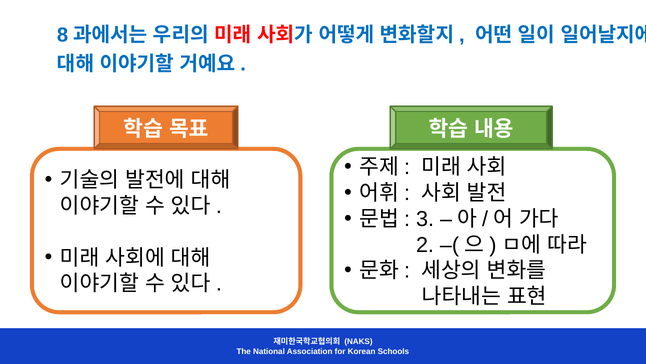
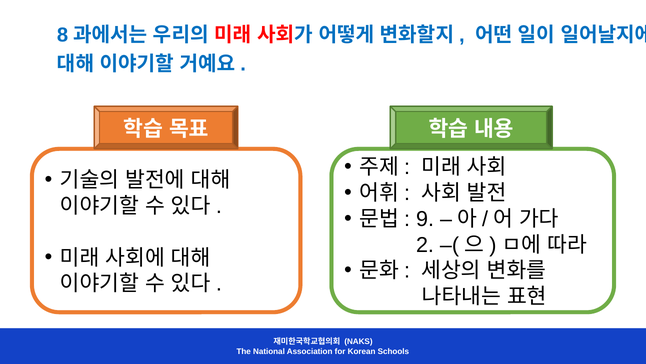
3: 3 -> 9
